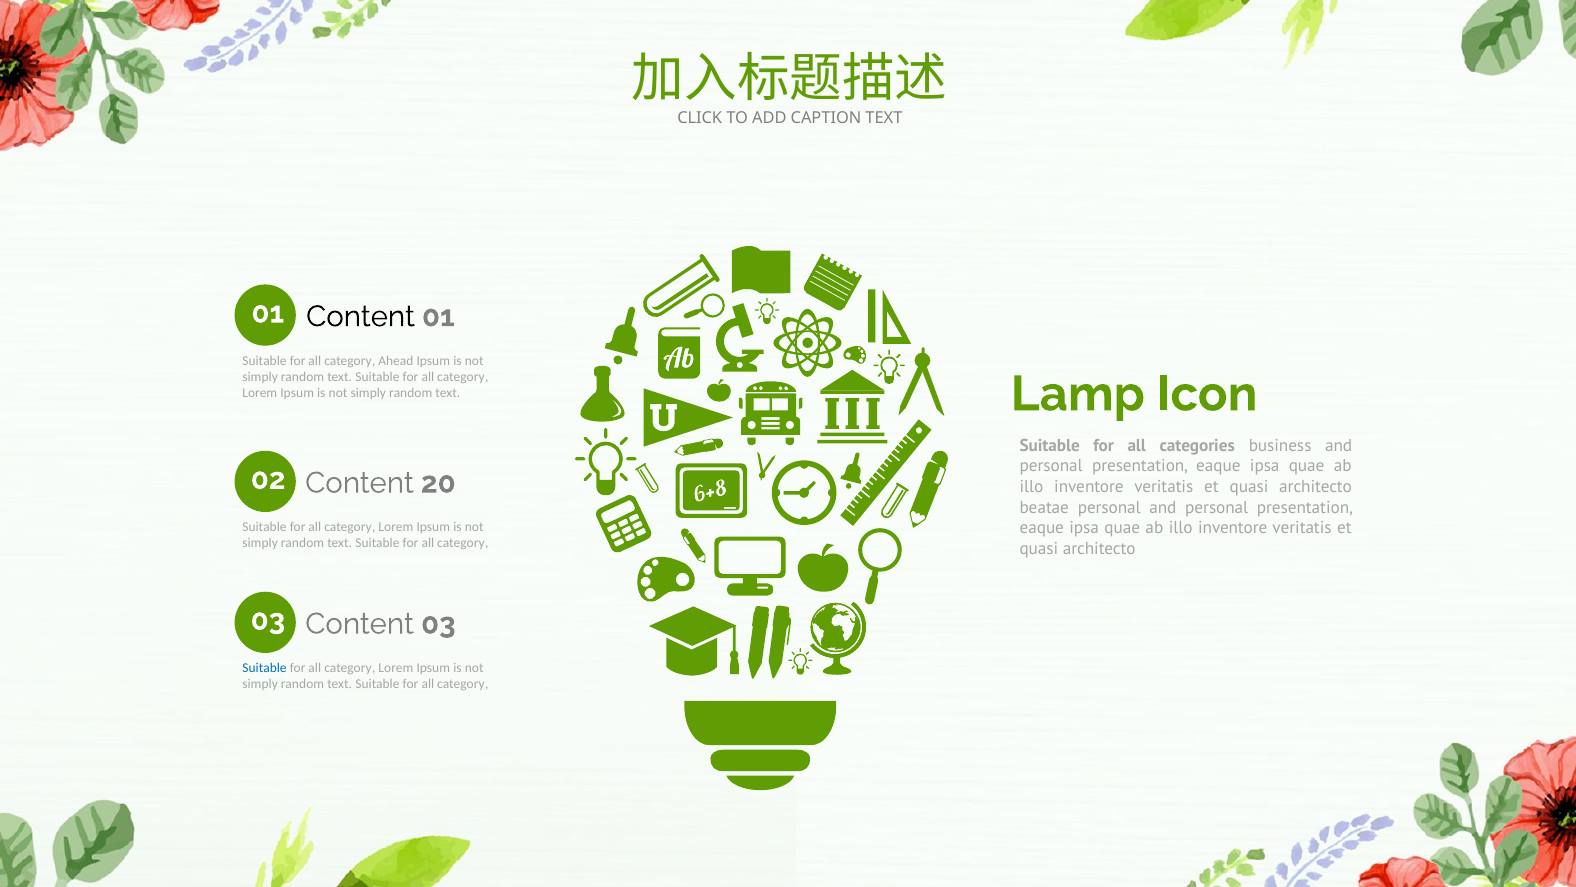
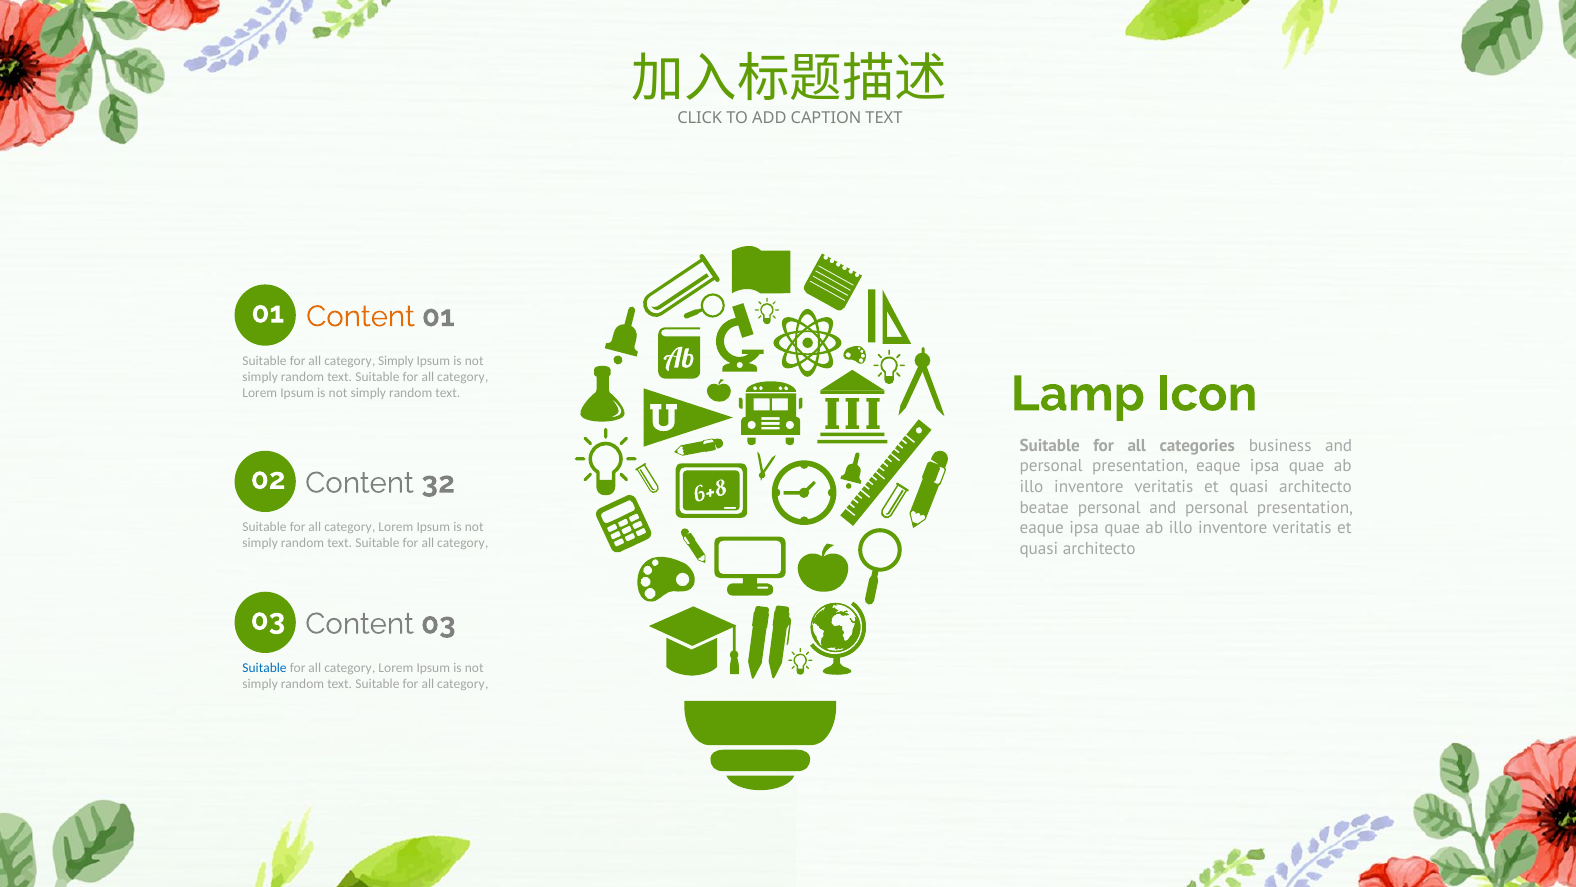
Content at (360, 316) colour: black -> orange
category Ahead: Ahead -> Simply
20: 20 -> 32
